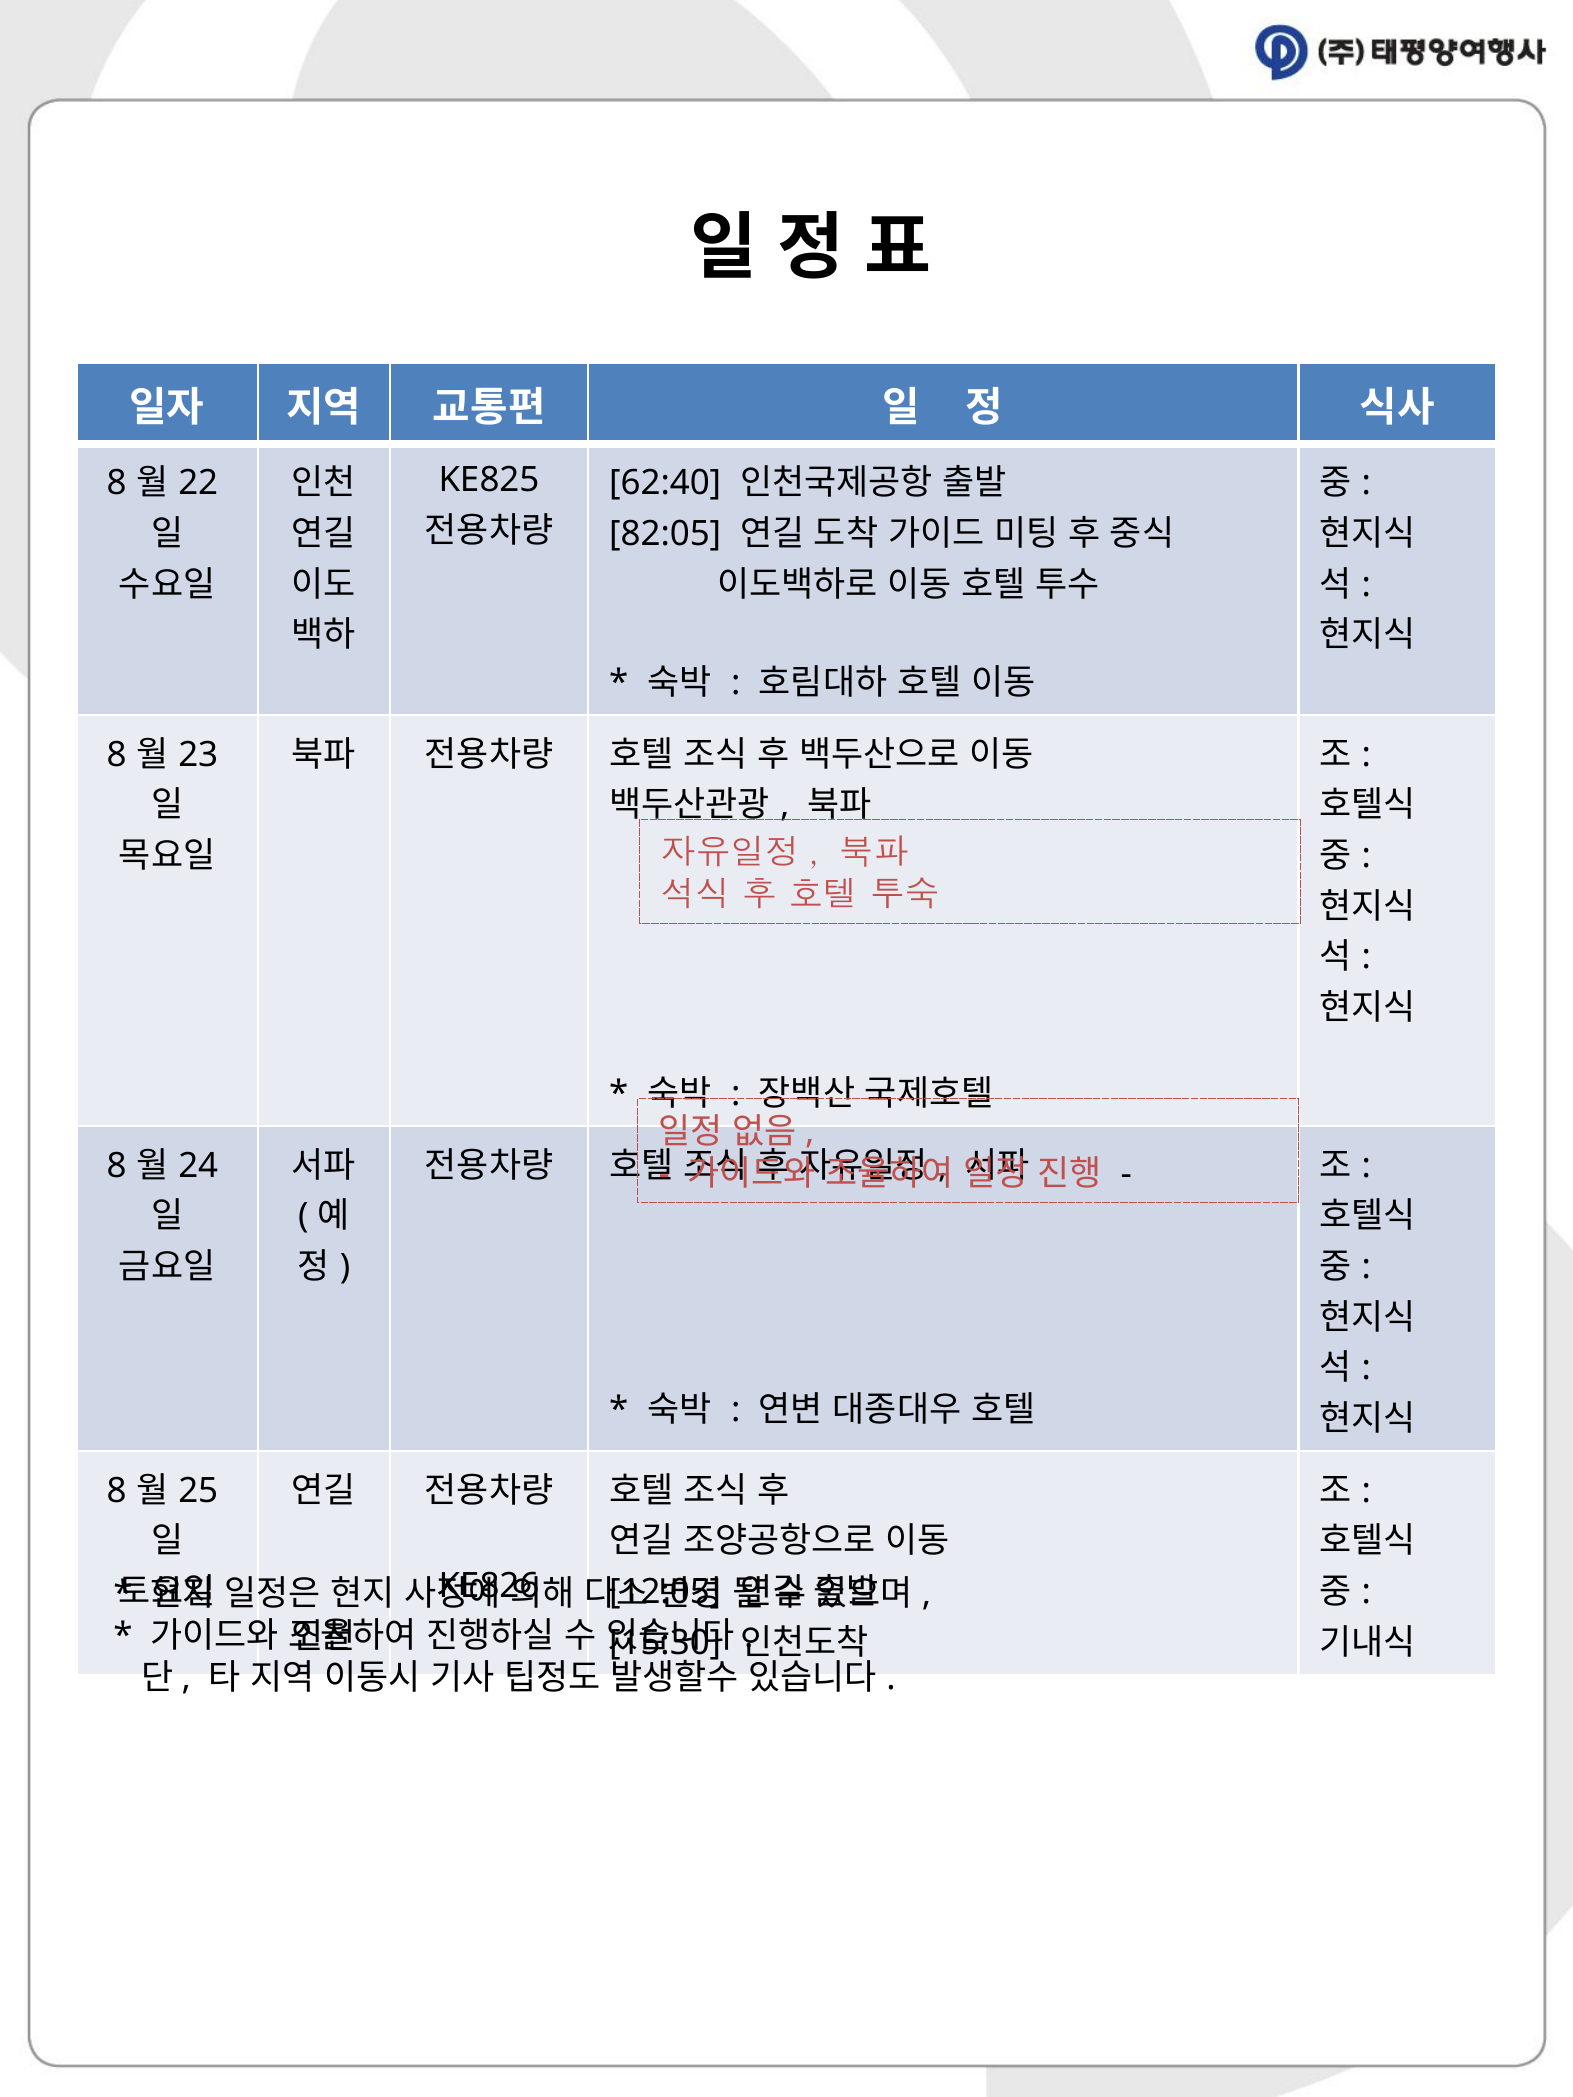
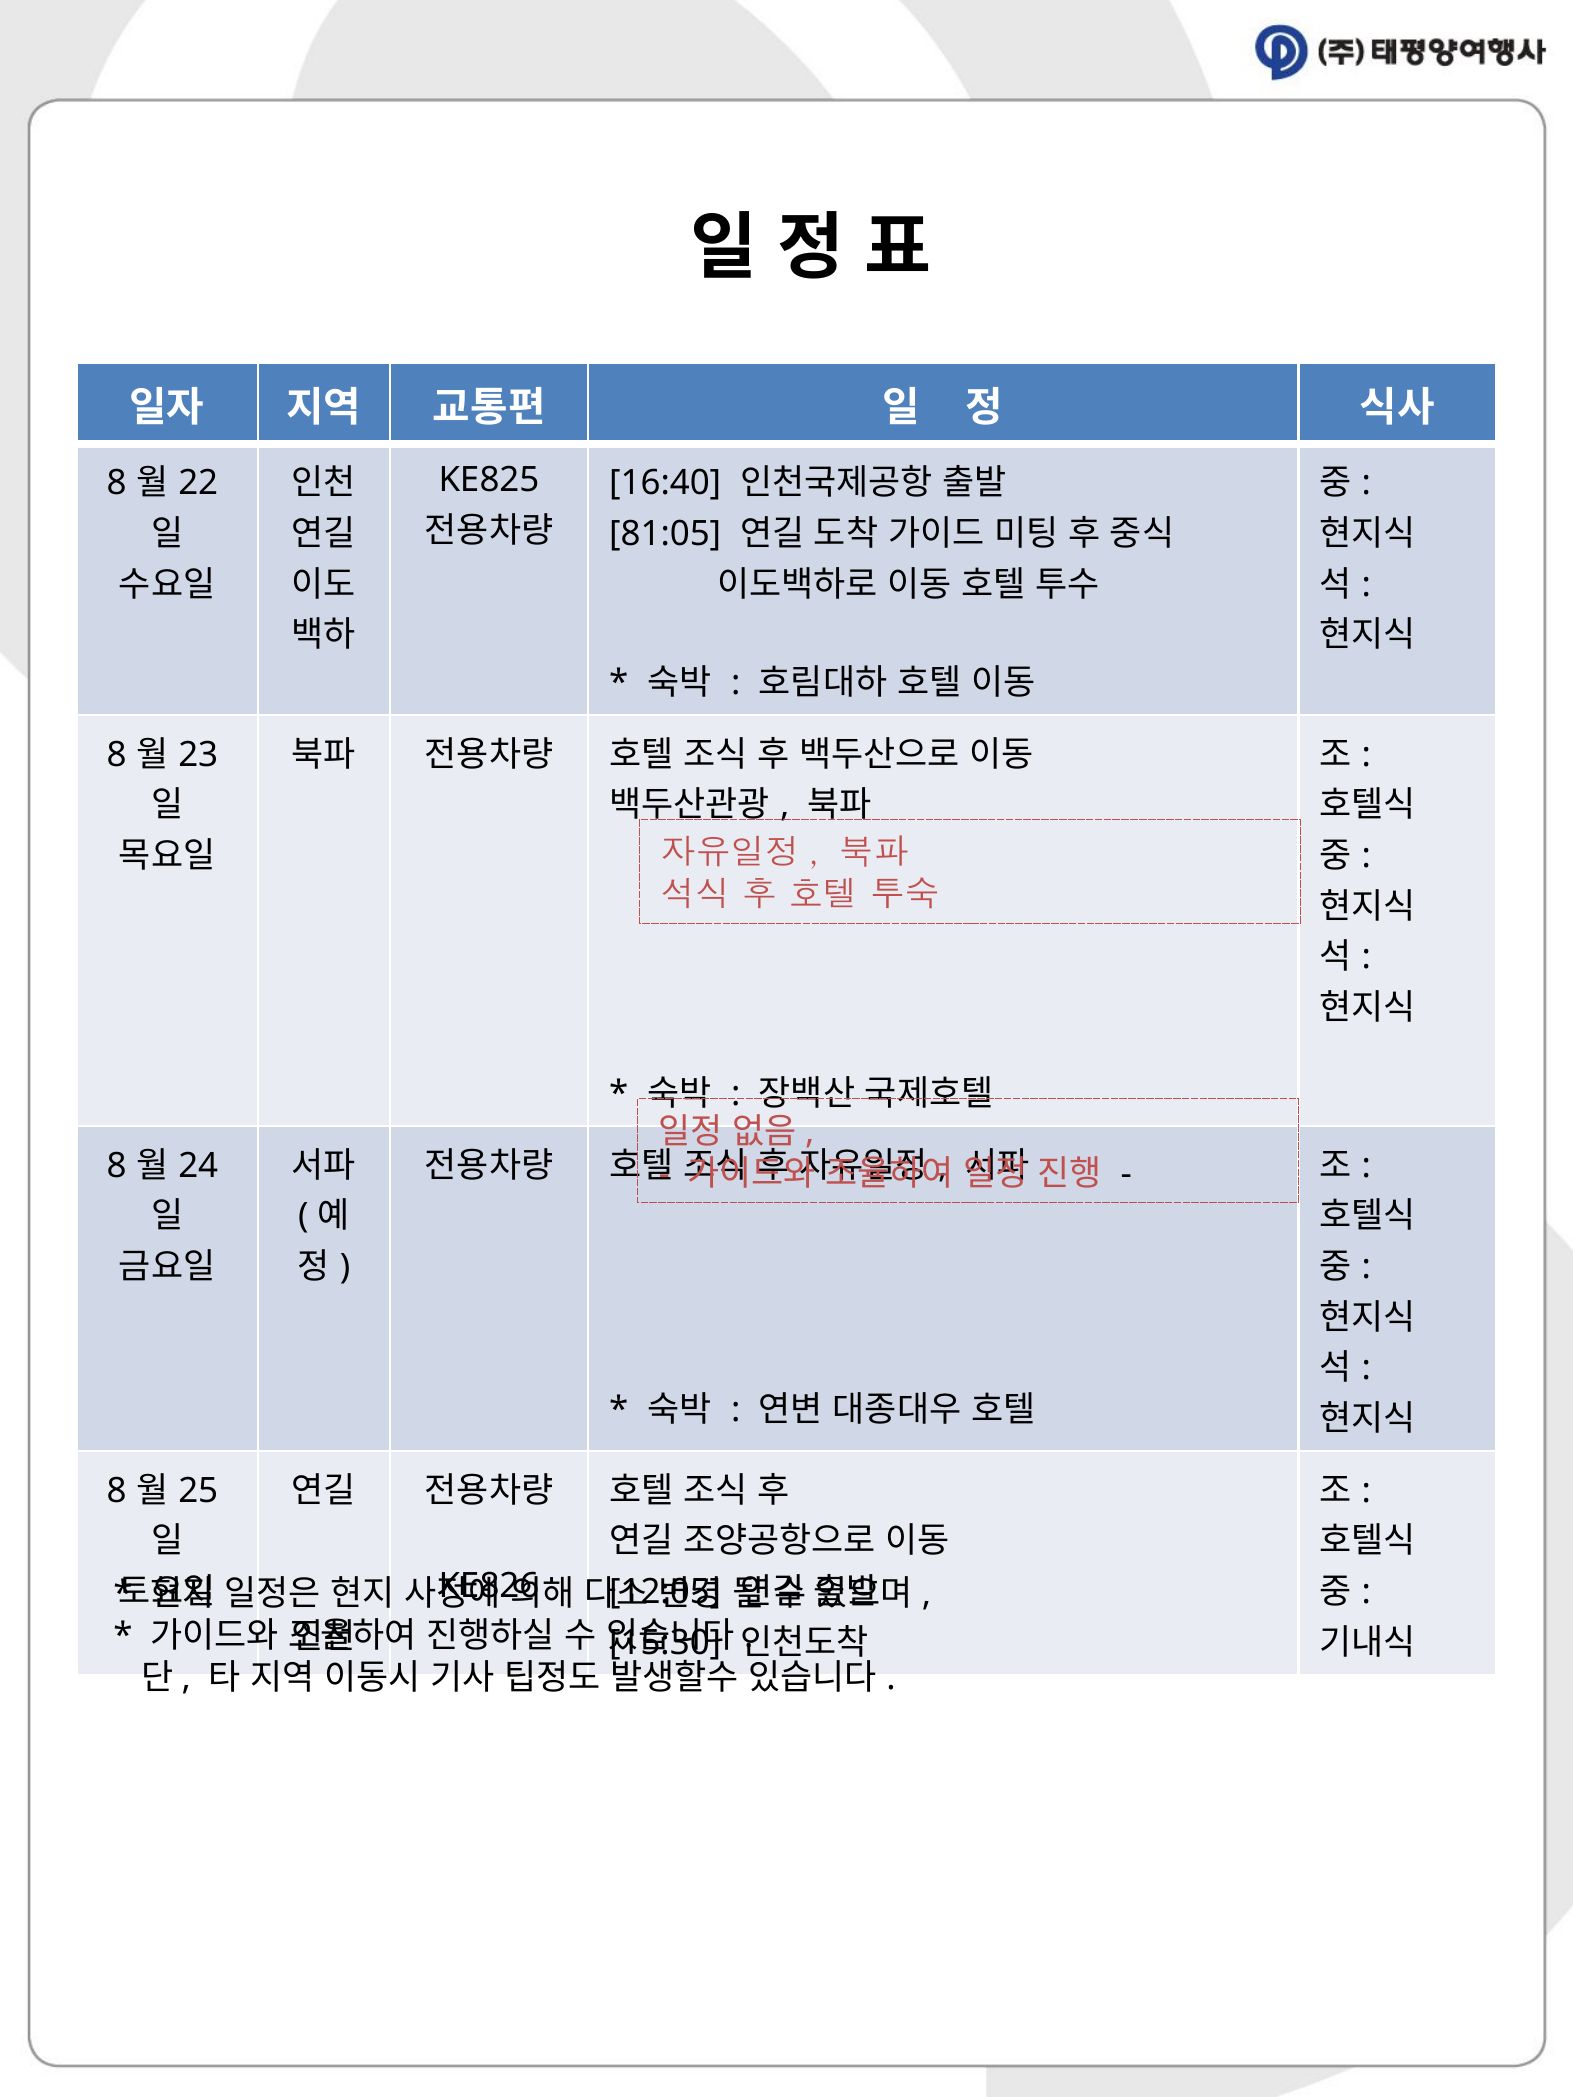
62:40: 62:40 -> 16:40
82:05: 82:05 -> 81:05
